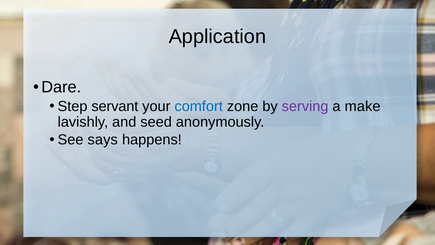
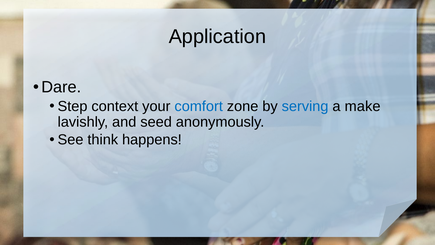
servant: servant -> context
serving colour: purple -> blue
says: says -> think
